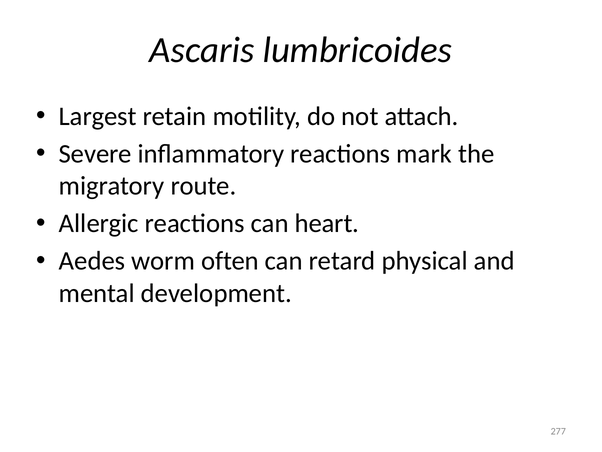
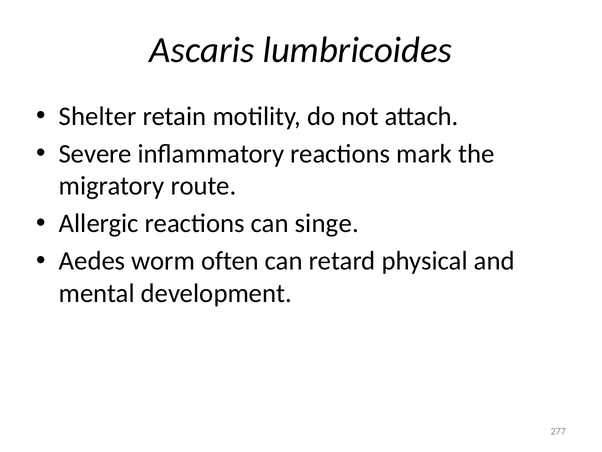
Largest: Largest -> Shelter
heart: heart -> singe
